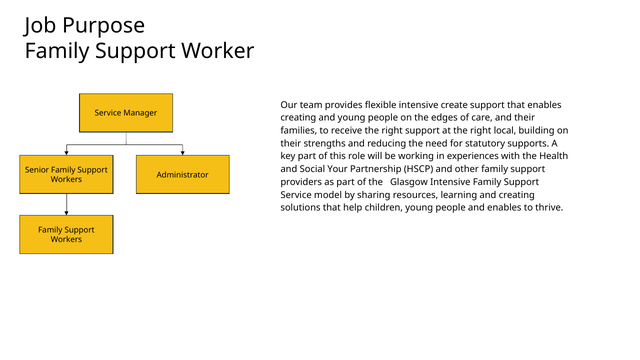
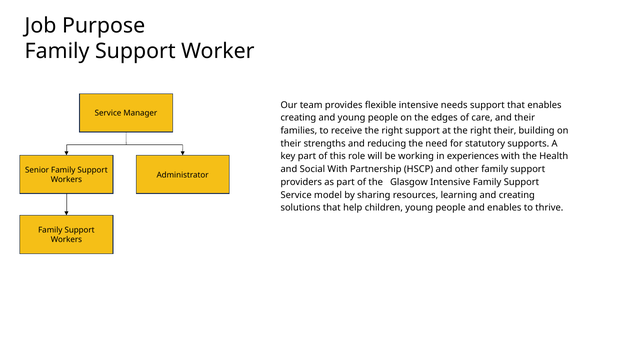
create: create -> needs
right local: local -> their
Social Your: Your -> With
